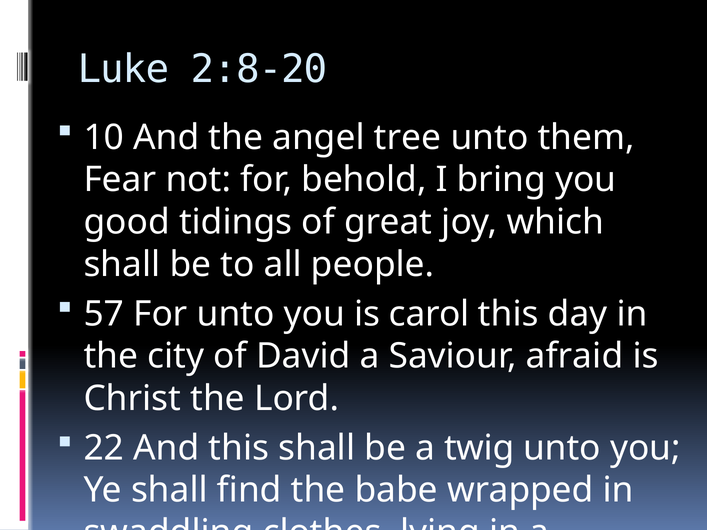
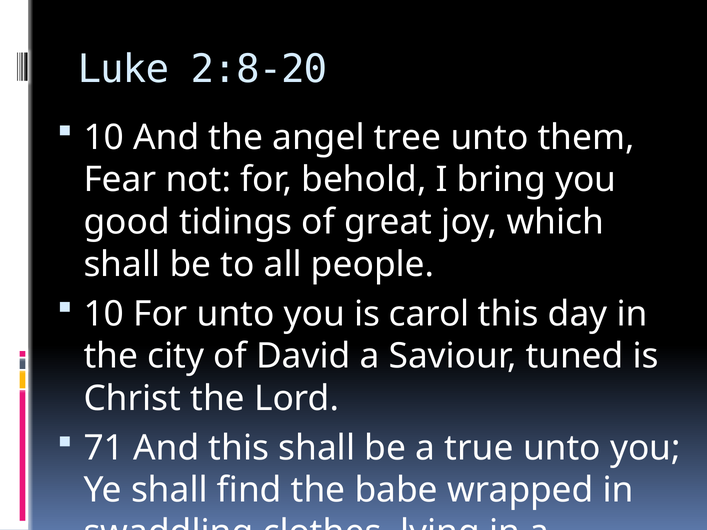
57 at (104, 314): 57 -> 10
afraid: afraid -> tuned
22: 22 -> 71
twig: twig -> true
